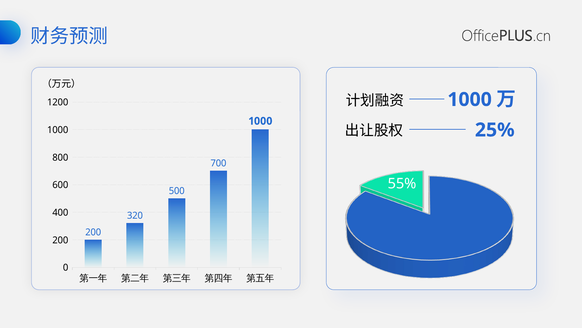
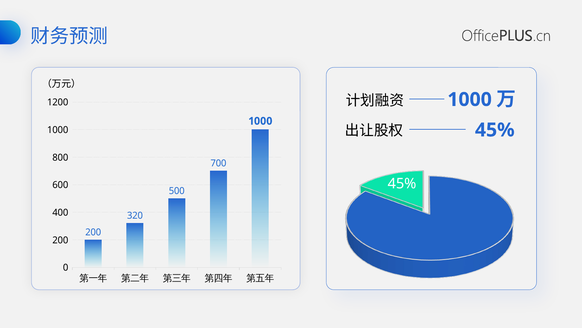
25% at (495, 130): 25% -> 45%
55% at (402, 183): 55% -> 45%
